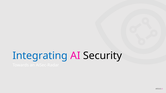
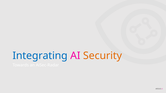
Security colour: black -> orange
